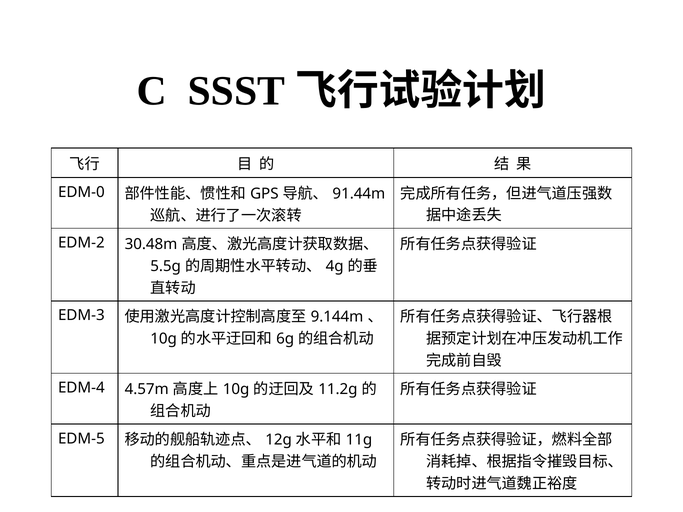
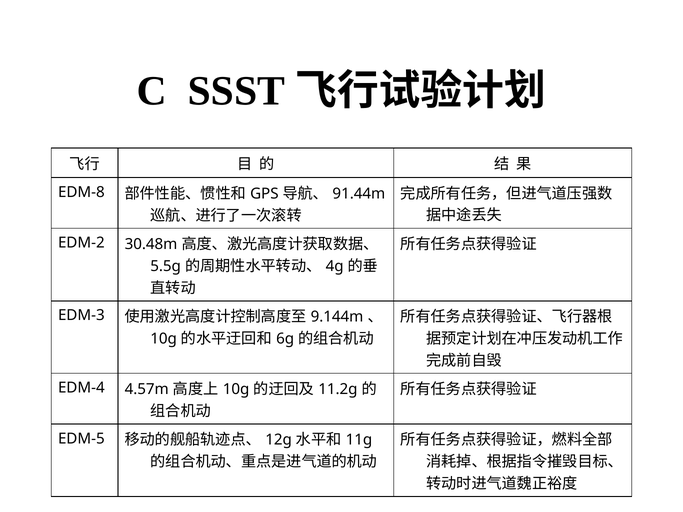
EDM-0: EDM-0 -> EDM-8
